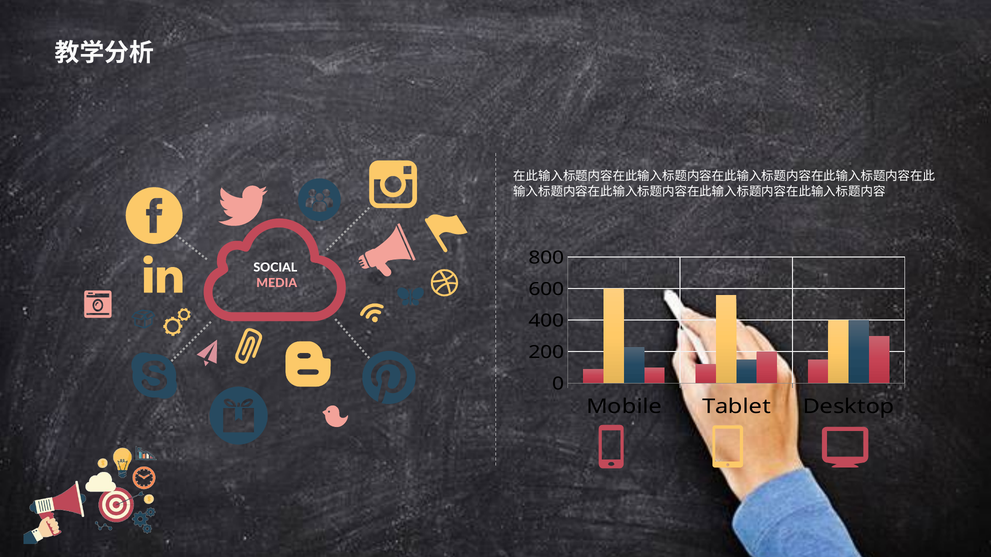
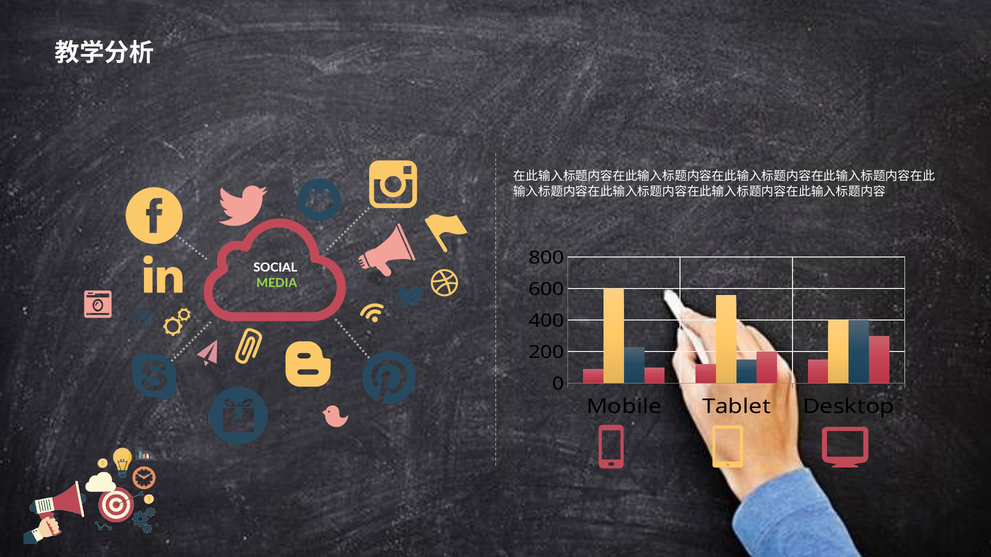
MEDIA colour: pink -> light green
